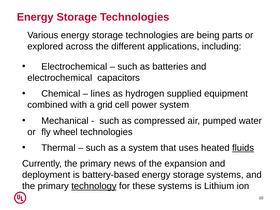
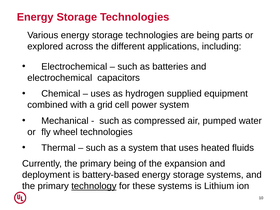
lines at (100, 94): lines -> uses
fluids underline: present -> none
primary news: news -> being
